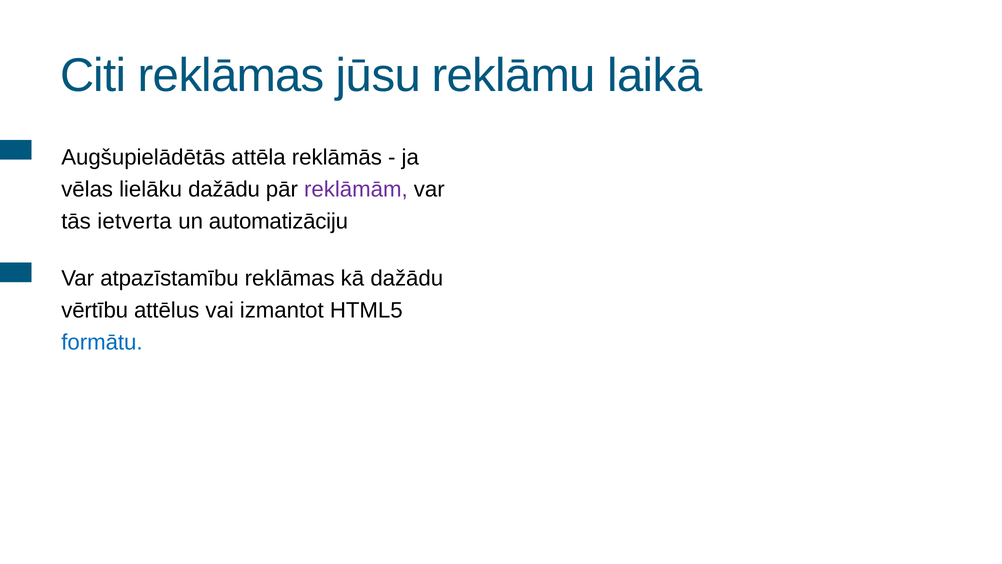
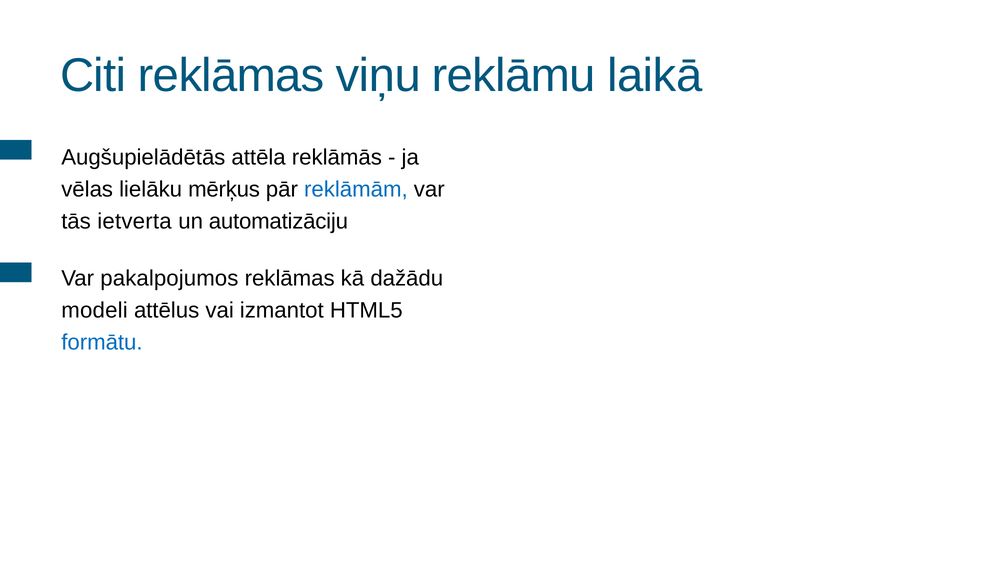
jūsu: jūsu -> viņu
lielāku dažādu: dažādu -> mērķus
reklāmām colour: purple -> blue
atpazīstamību: atpazīstamību -> pakalpojumos
vērtību: vērtību -> modeli
